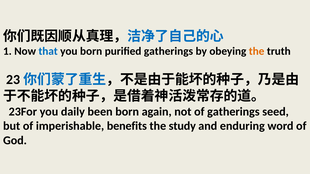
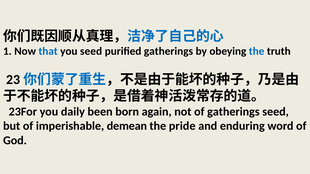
you born: born -> seed
the at (257, 51) colour: orange -> blue
benefits: benefits -> demean
study: study -> pride
